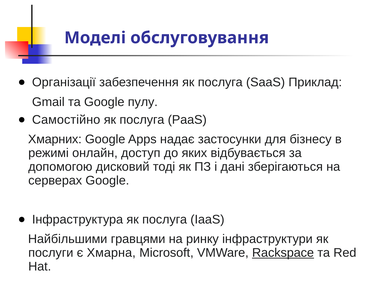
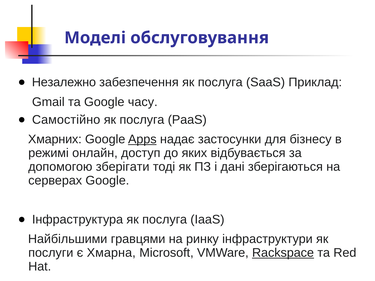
Організації: Організації -> Незалежно
пулу: пулу -> часу
Apps underline: none -> present
дисковий: дисковий -> зберігати
